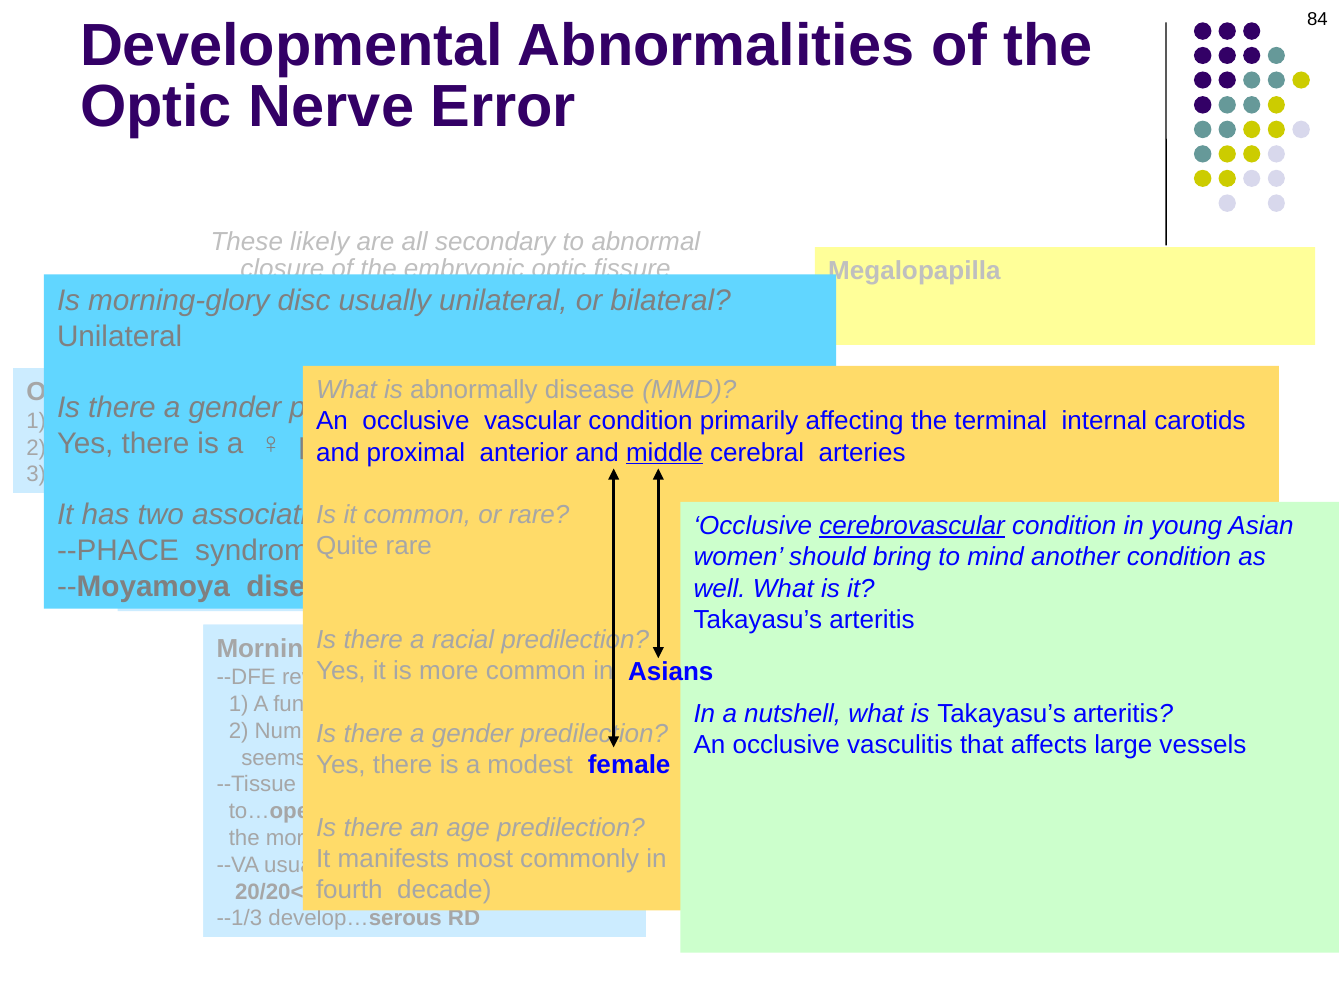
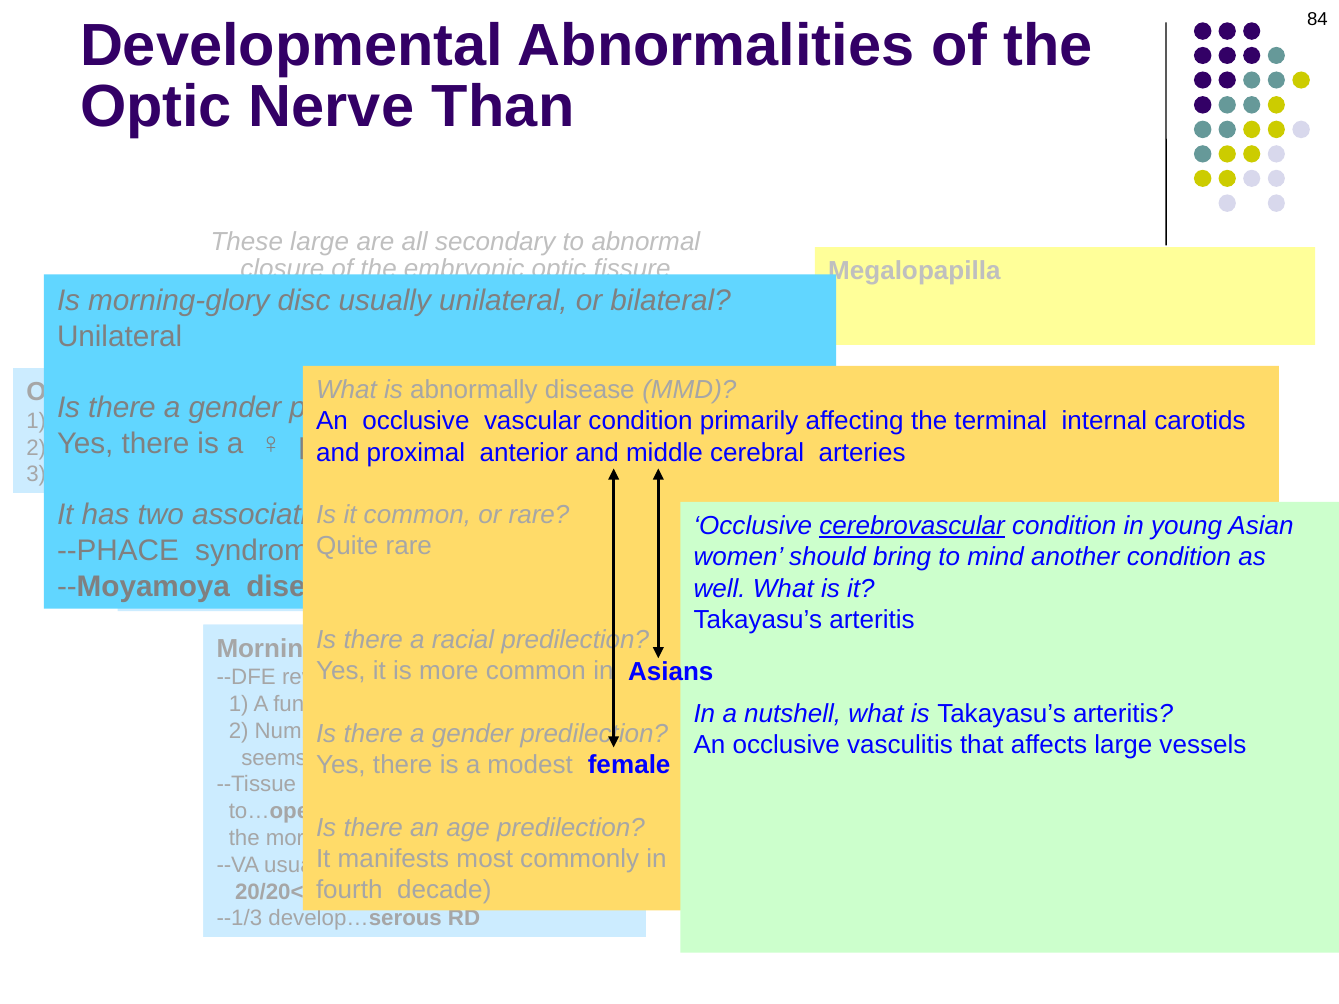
Error: Error -> Than
These likely: likely -> large
middle underline: present -> none
